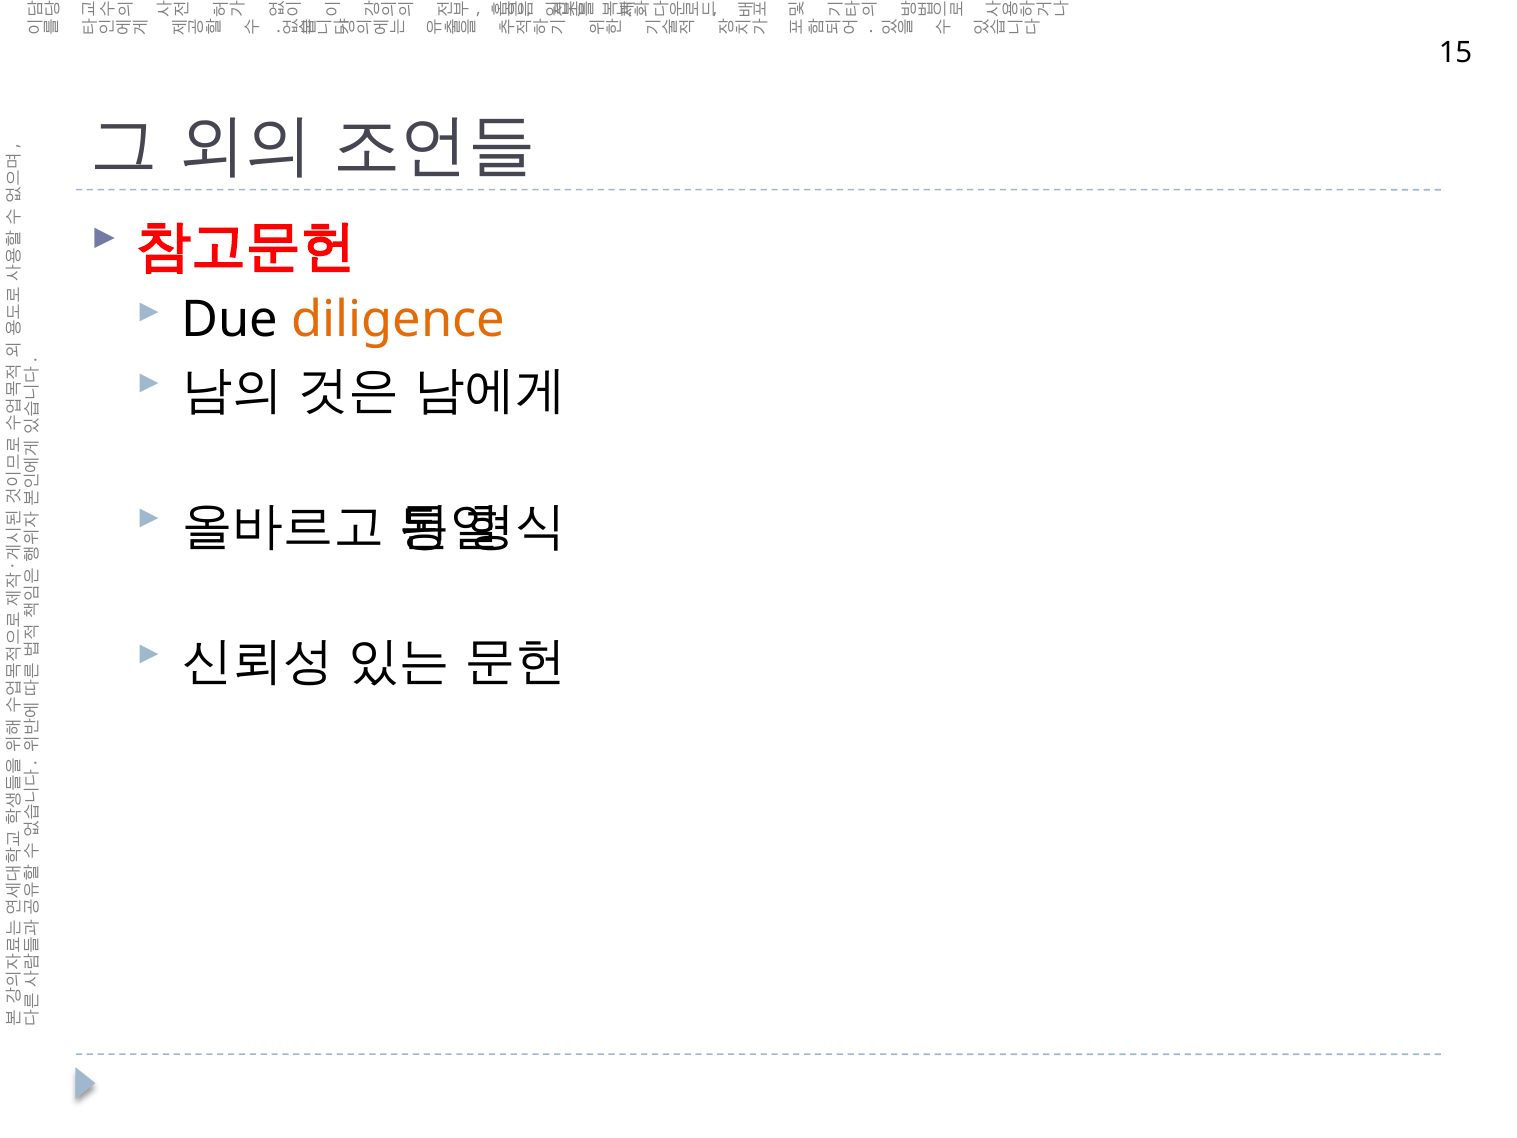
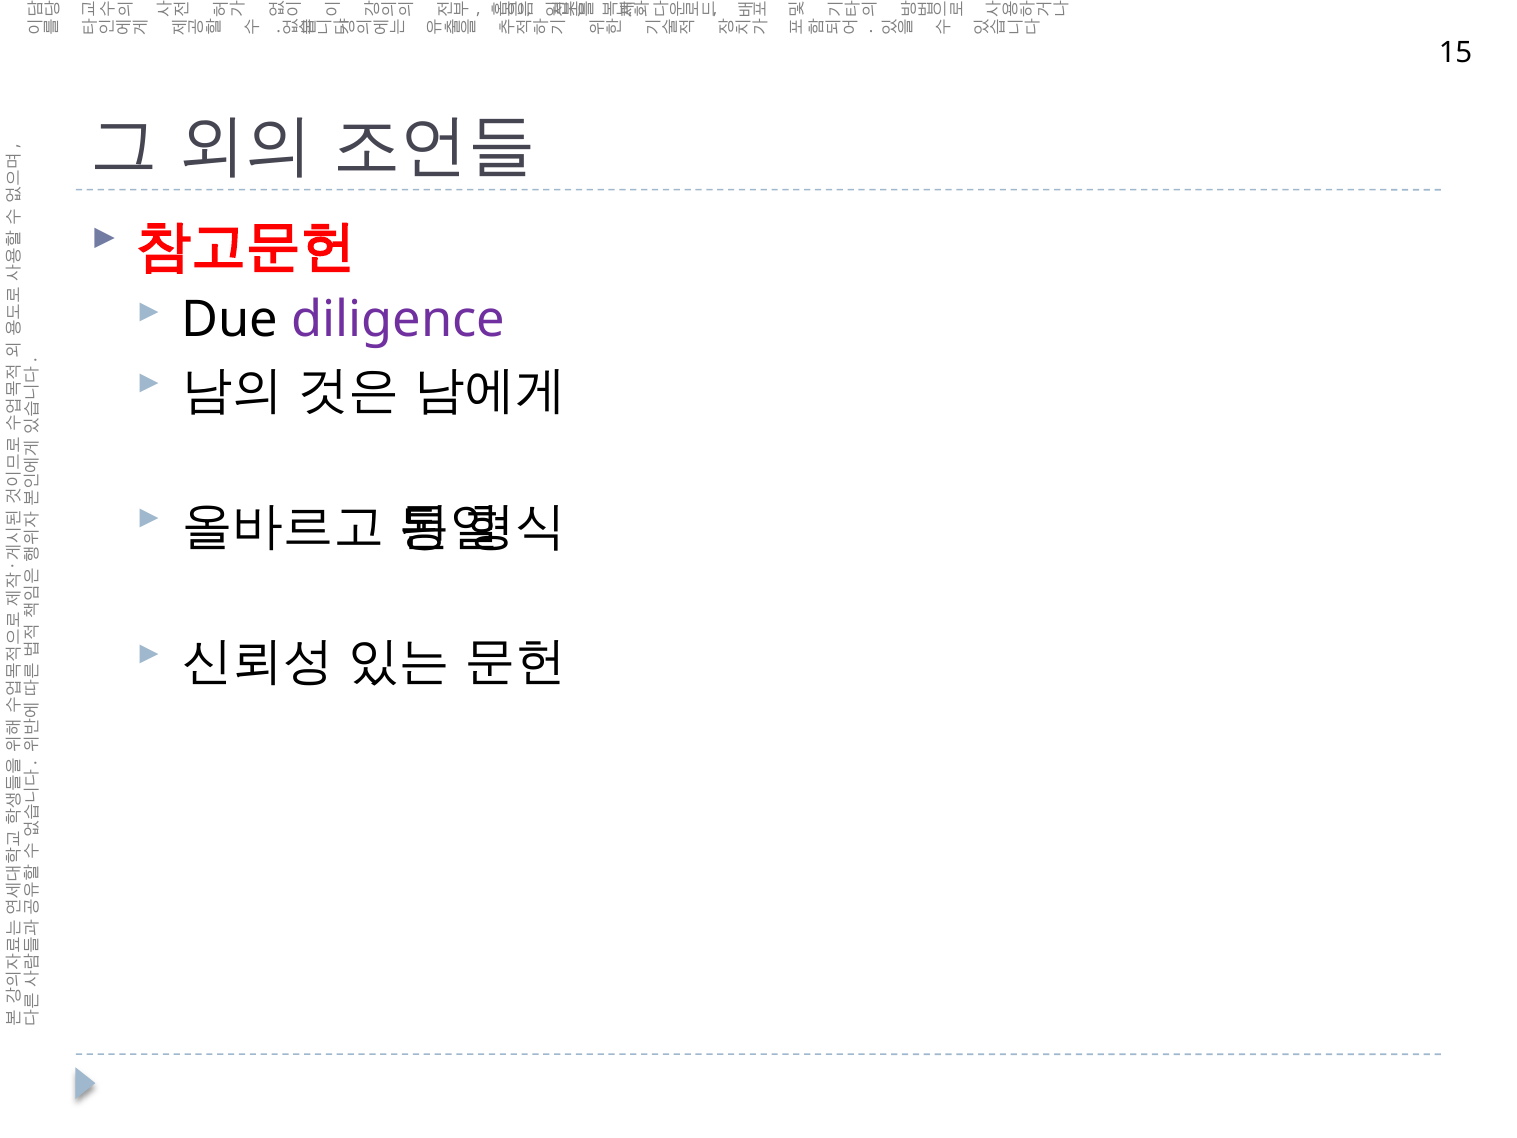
diligence colour: orange -> purple
